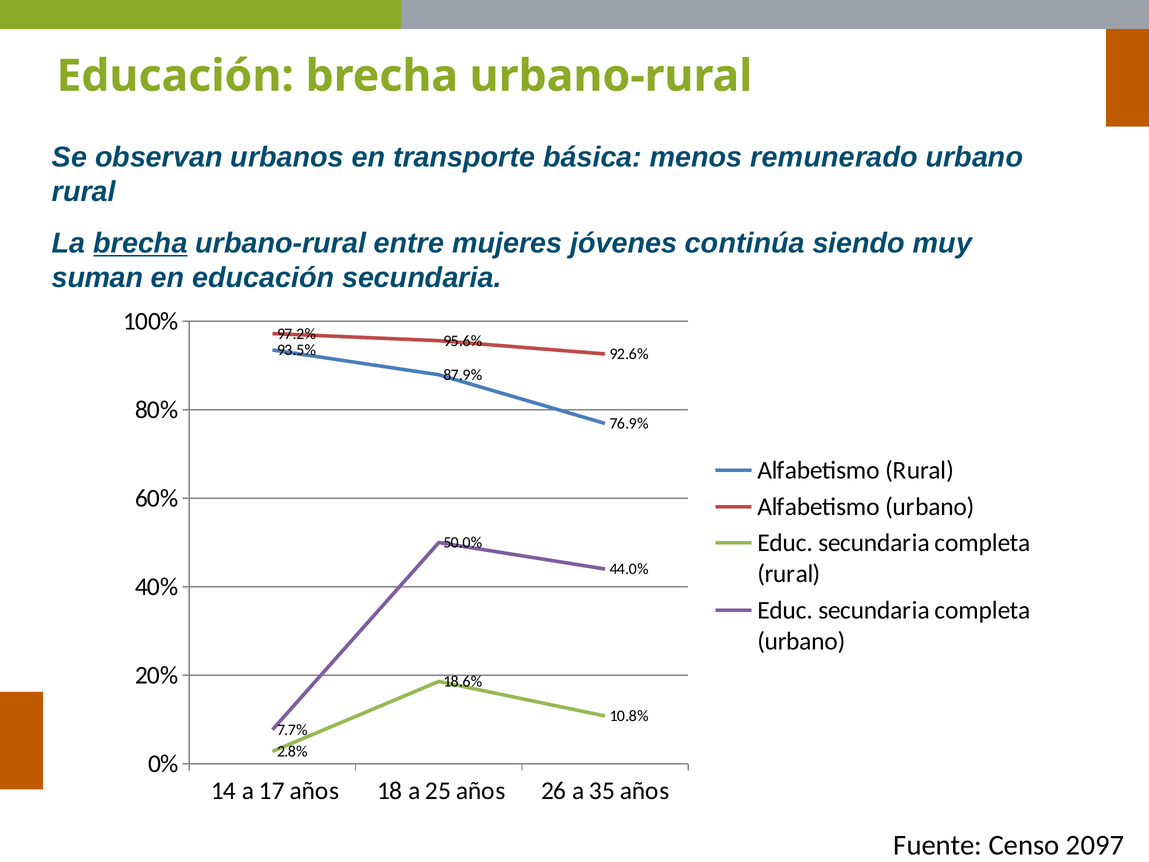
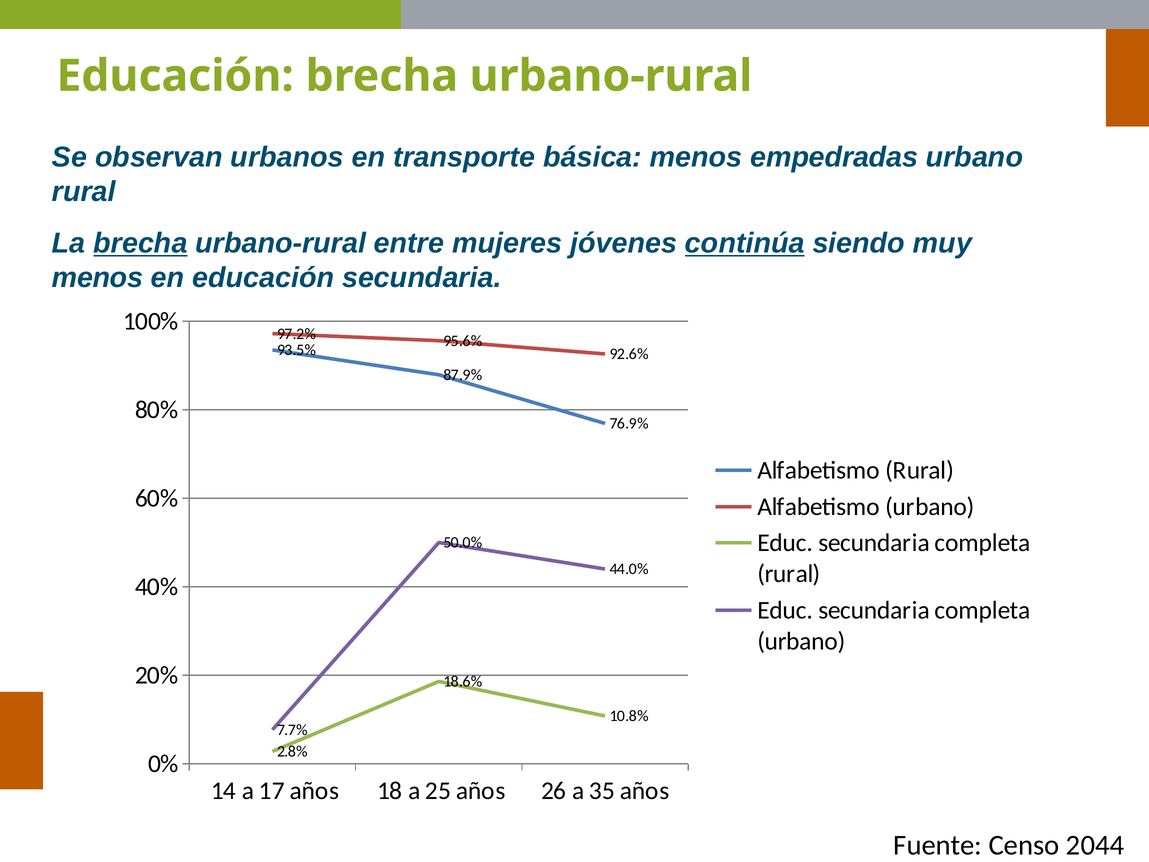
remunerado: remunerado -> empedradas
continúa underline: none -> present
suman at (98, 278): suman -> menos
2097: 2097 -> 2044
